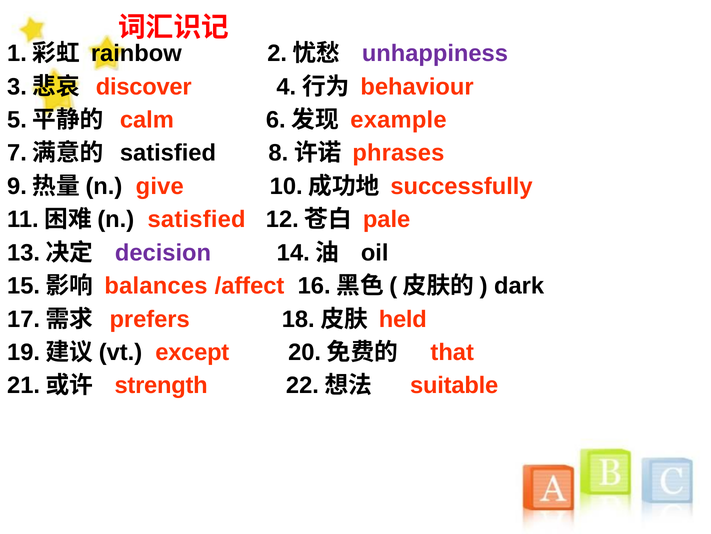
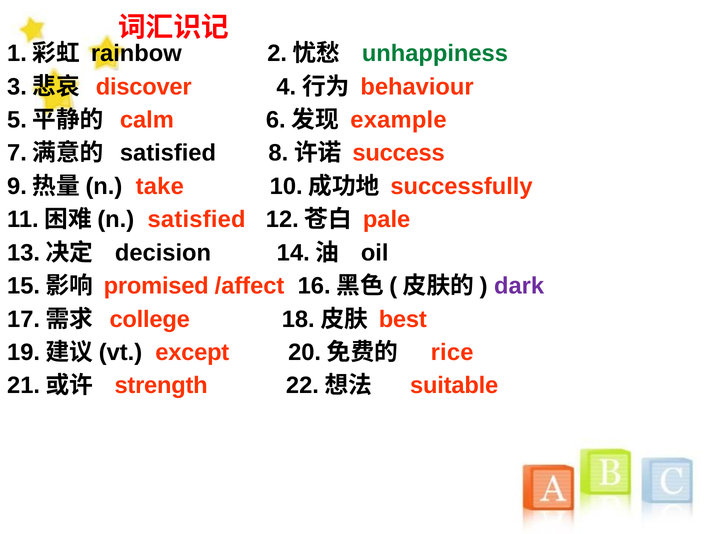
unhappiness colour: purple -> green
phrases: phrases -> success
give: give -> take
decision colour: purple -> black
balances: balances -> promised
dark colour: black -> purple
prefers: prefers -> college
held: held -> best
that: that -> rice
